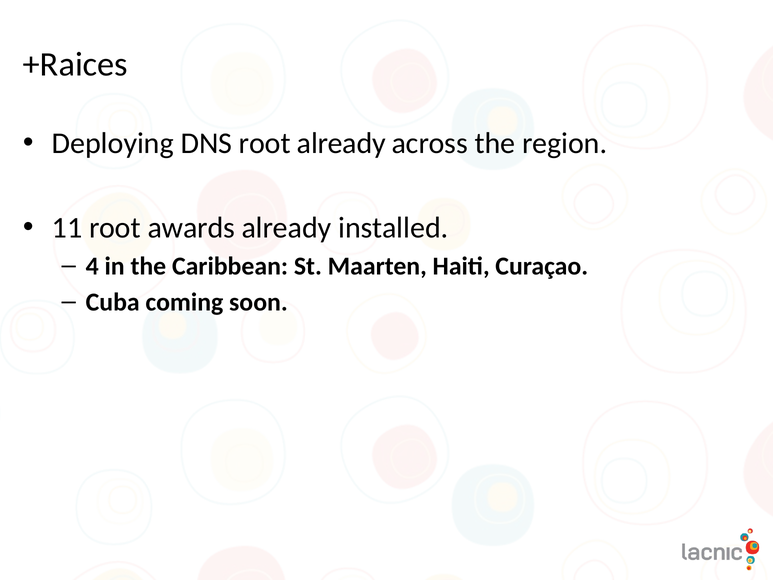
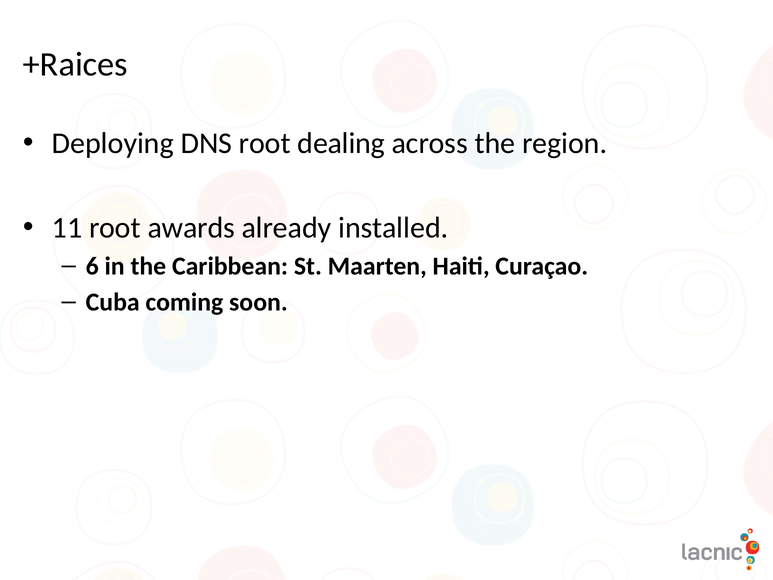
root already: already -> dealing
4: 4 -> 6
